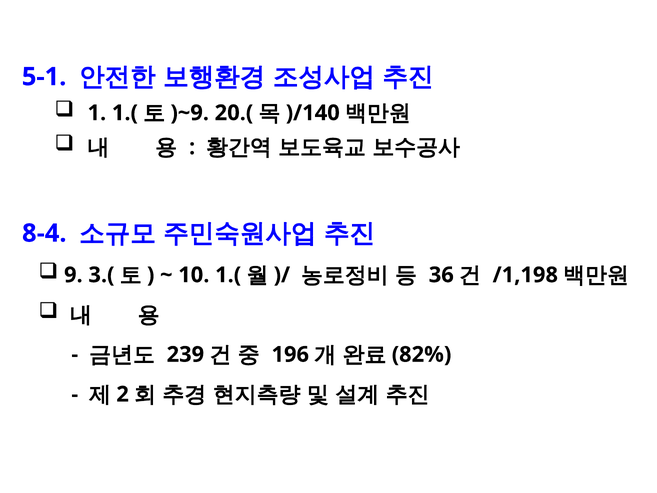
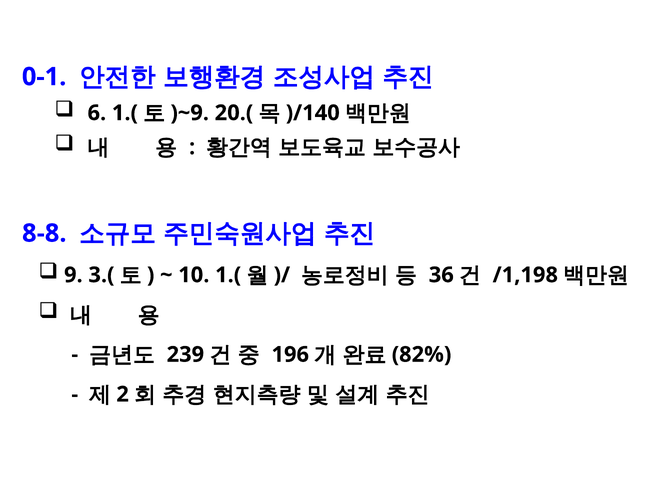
5-1: 5-1 -> 0-1
1: 1 -> 6
8-4: 8-4 -> 8-8
